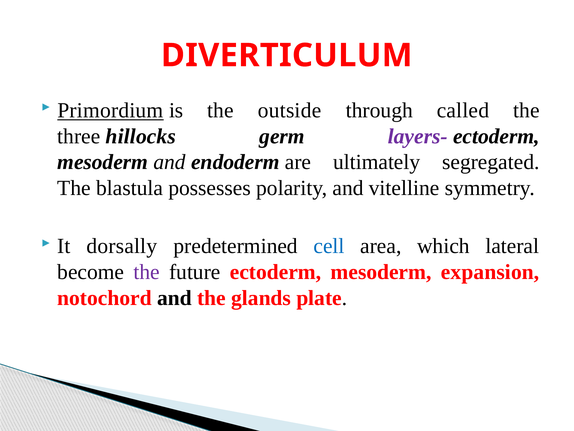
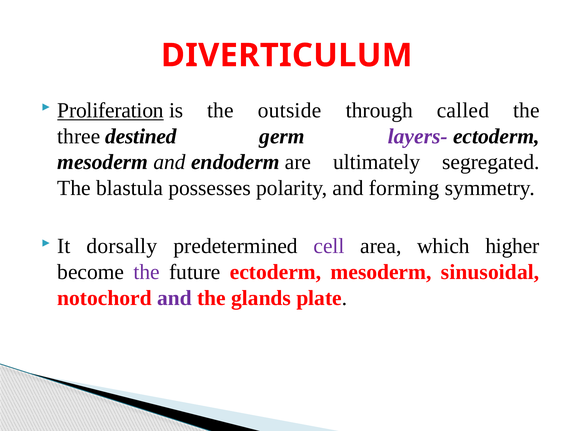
Primordium: Primordium -> Proliferation
hillocks: hillocks -> destined
vitelline: vitelline -> forming
cell colour: blue -> purple
lateral: lateral -> higher
expansion: expansion -> sinusoidal
and at (174, 298) colour: black -> purple
